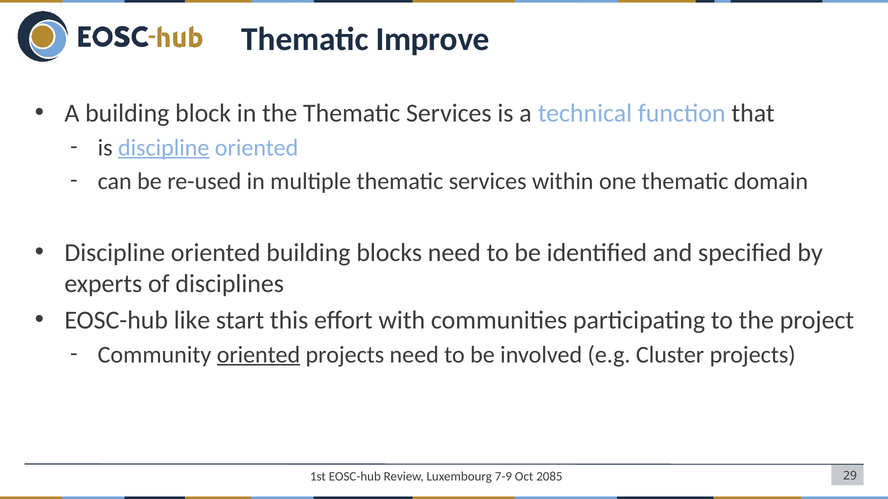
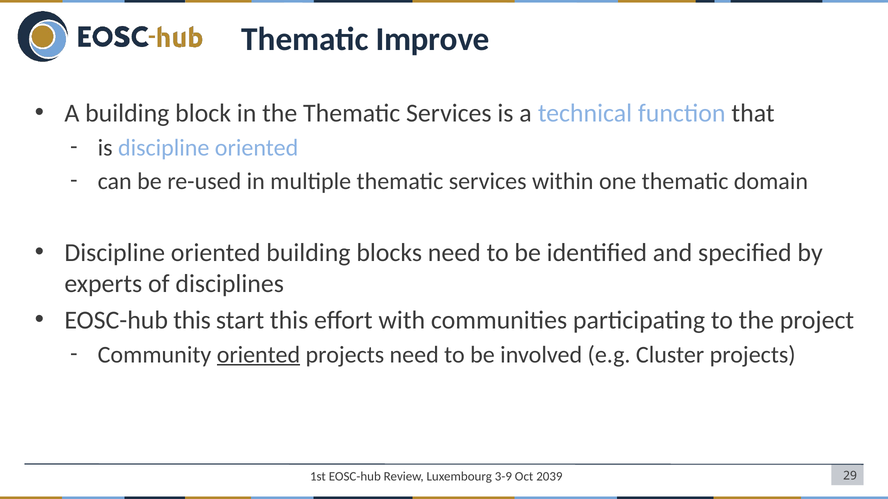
discipline at (164, 148) underline: present -> none
EOSC-hub like: like -> this
7-9: 7-9 -> 3-9
2085: 2085 -> 2039
